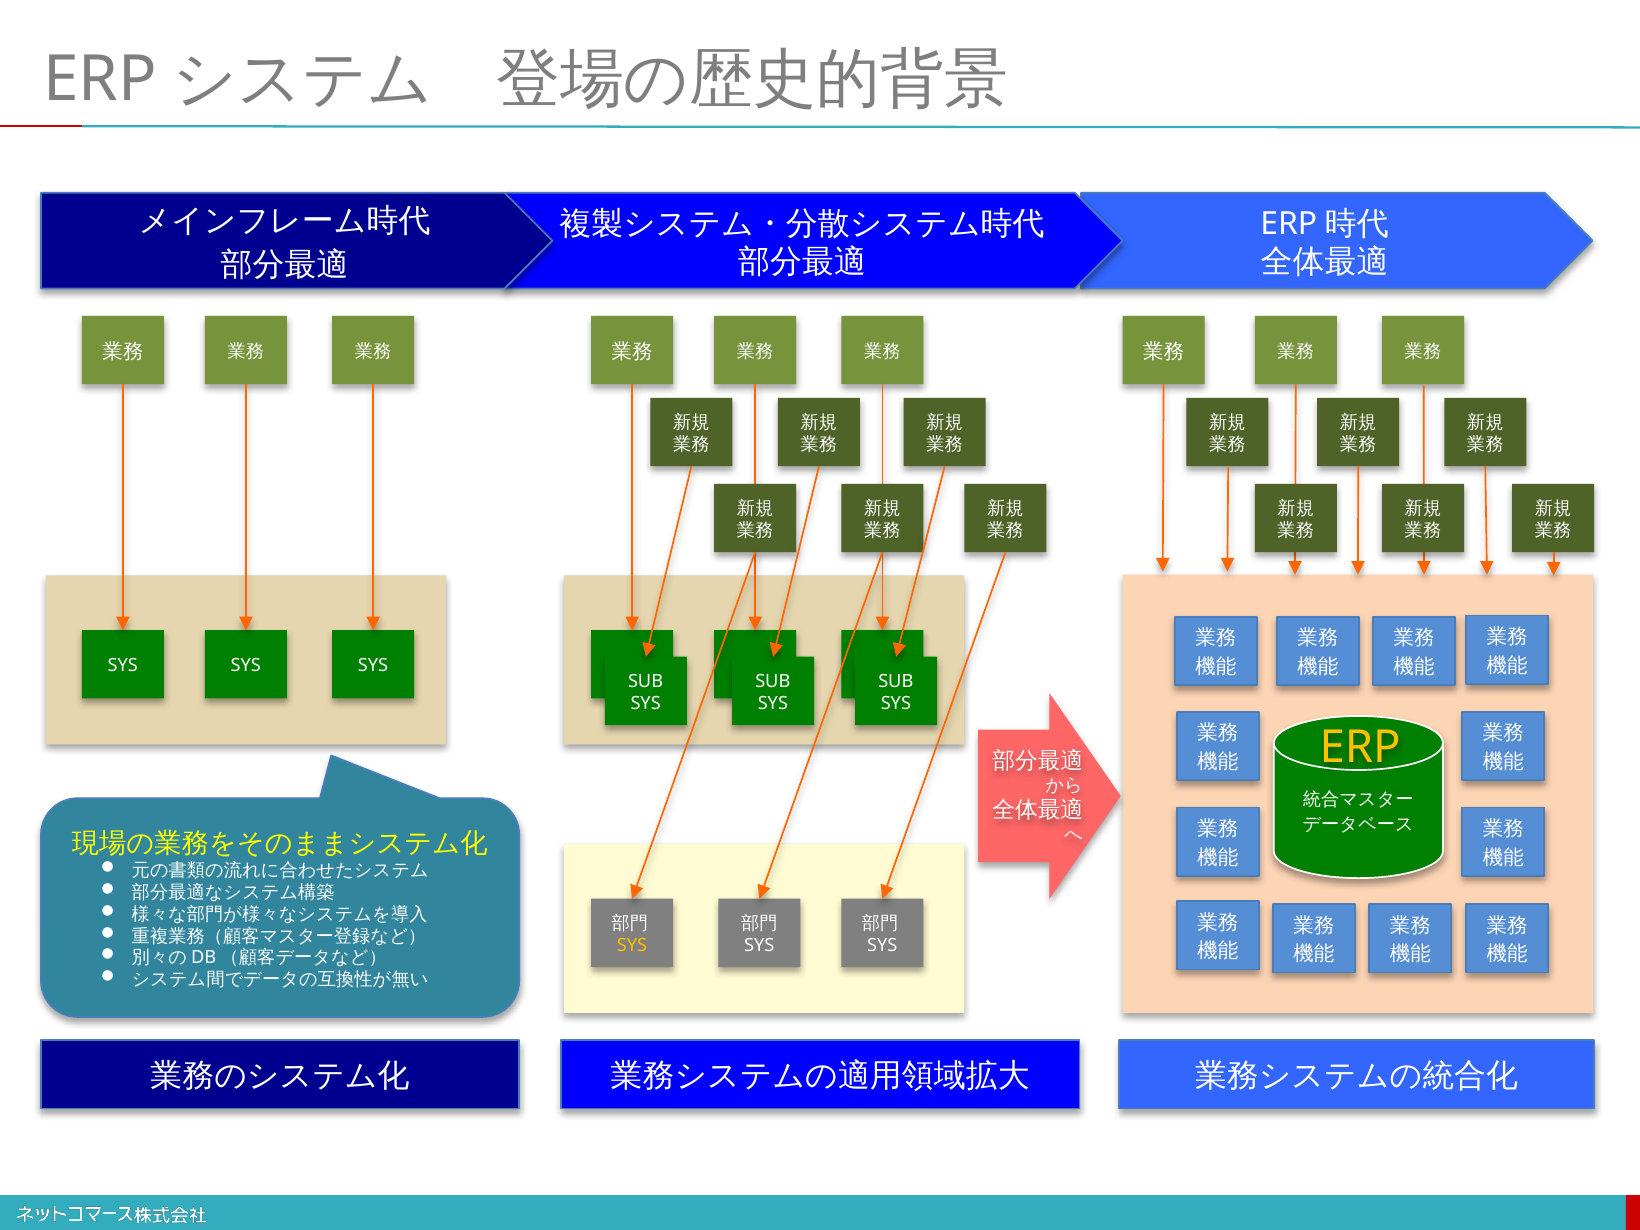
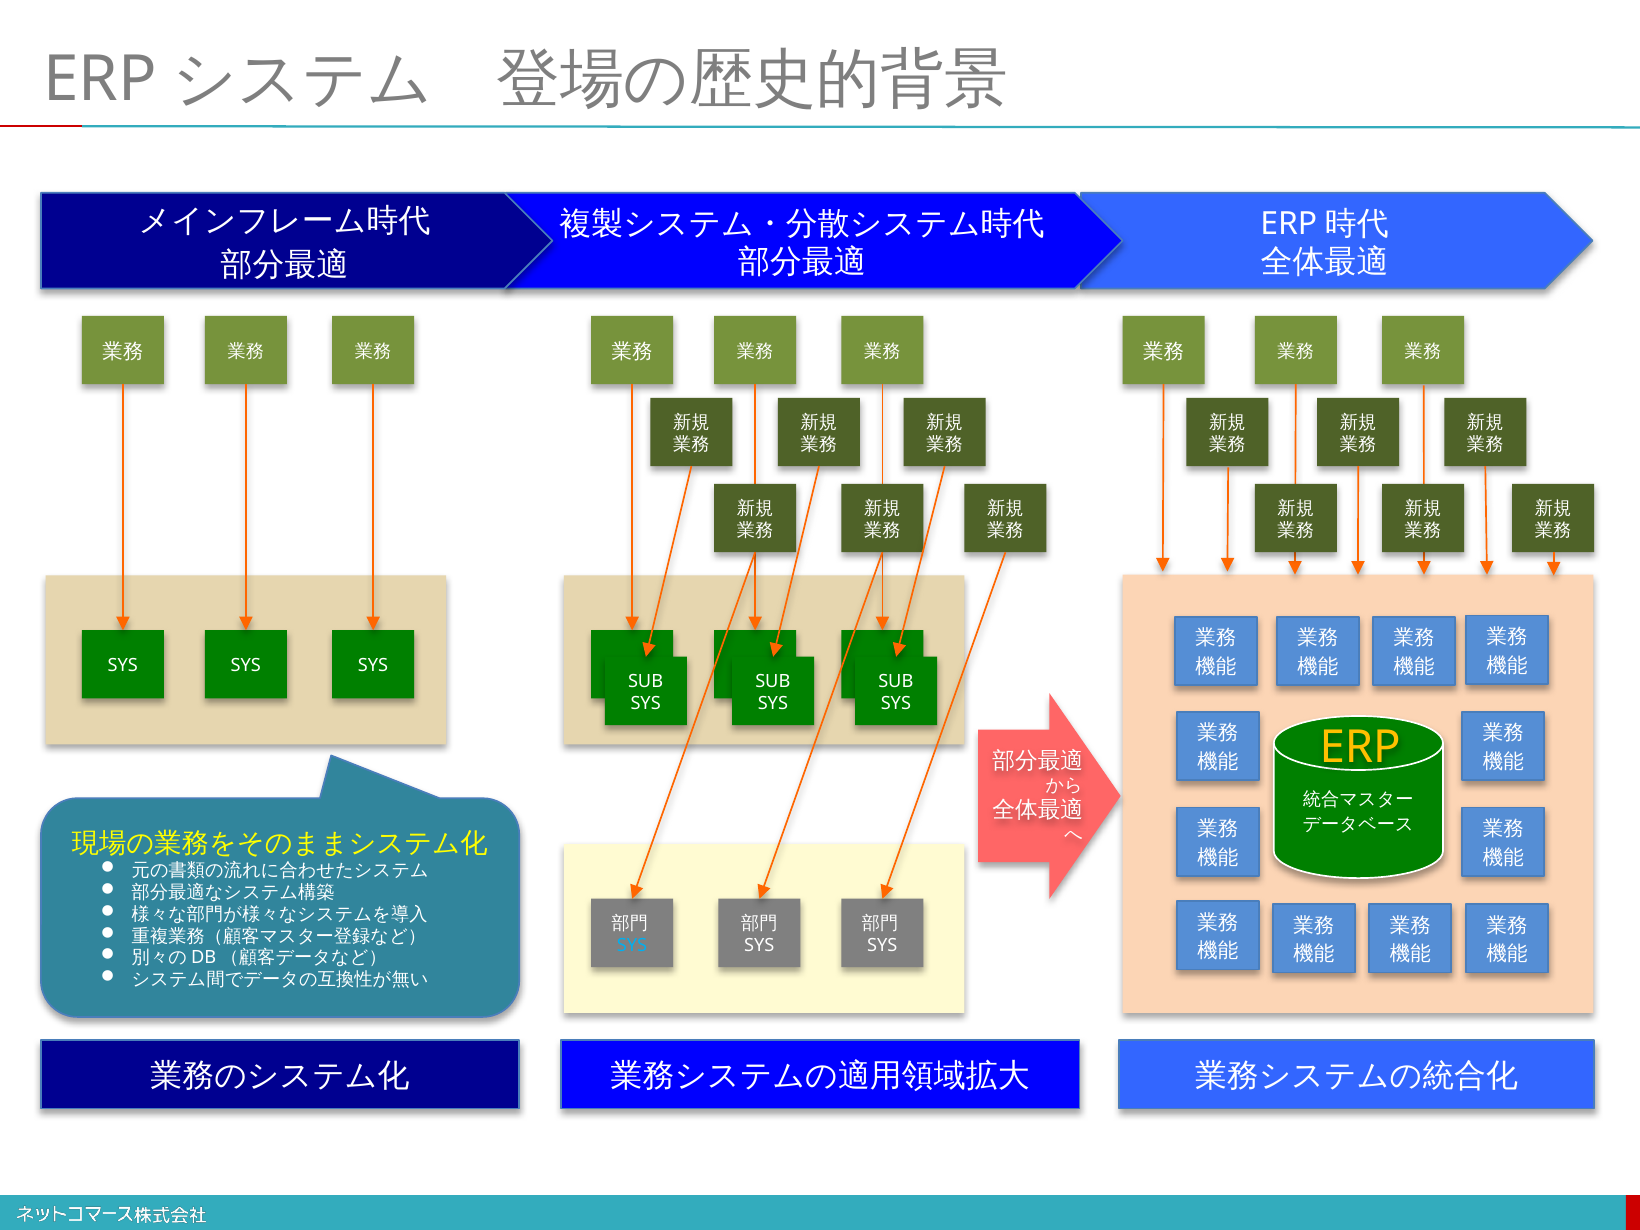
SYS at (632, 945) colour: yellow -> light blue
